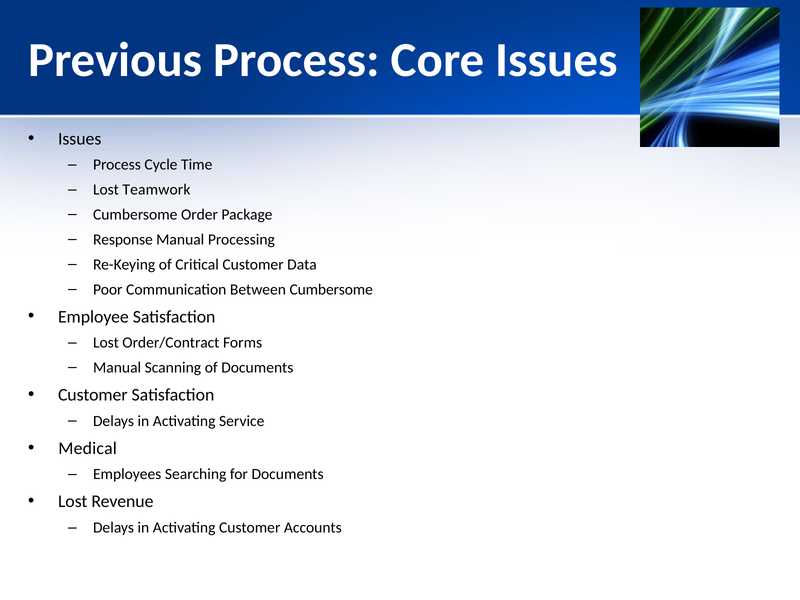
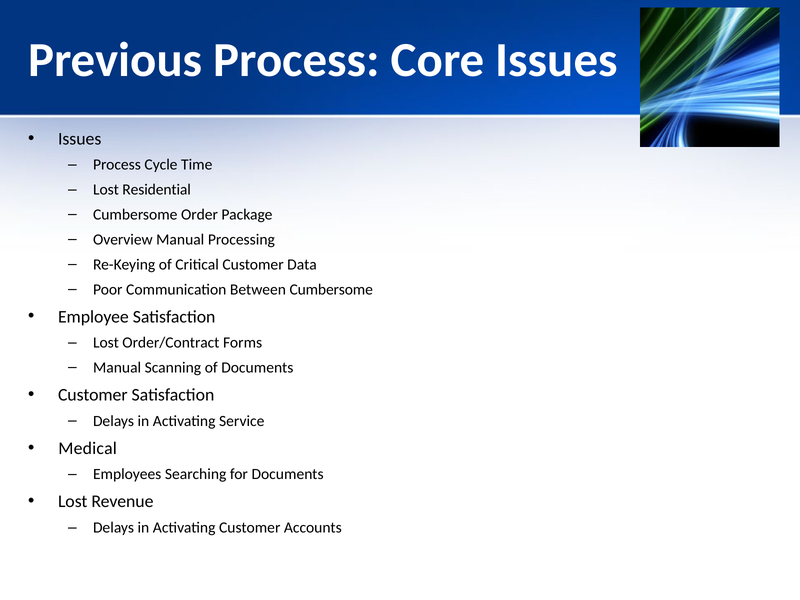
Teamwork: Teamwork -> Residential
Response: Response -> Overview
